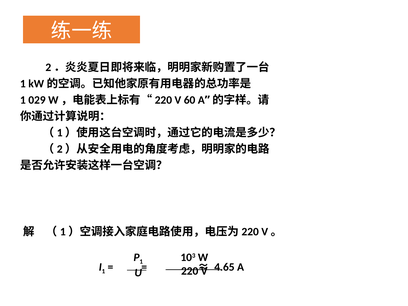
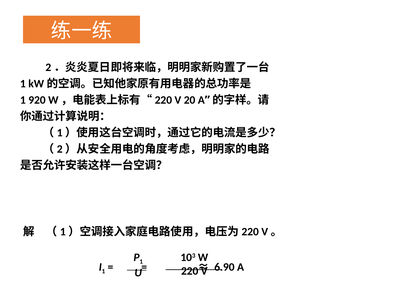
029: 029 -> 920
60: 60 -> 20
4.65: 4.65 -> 6.90
